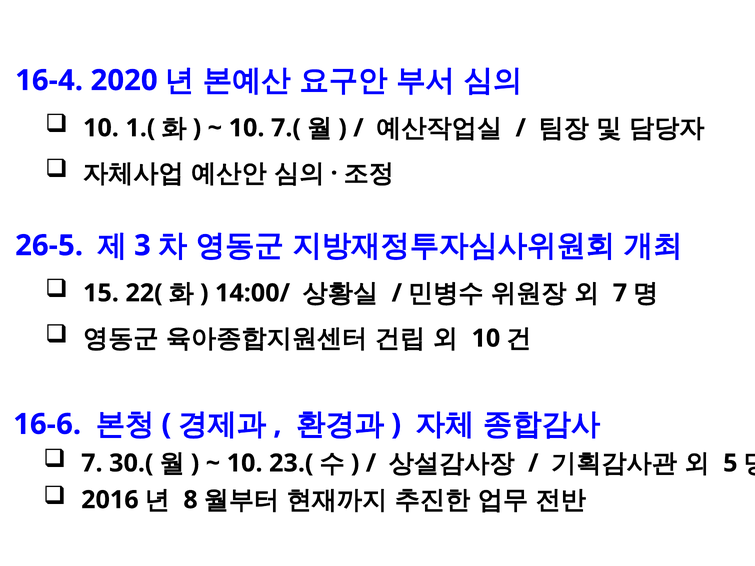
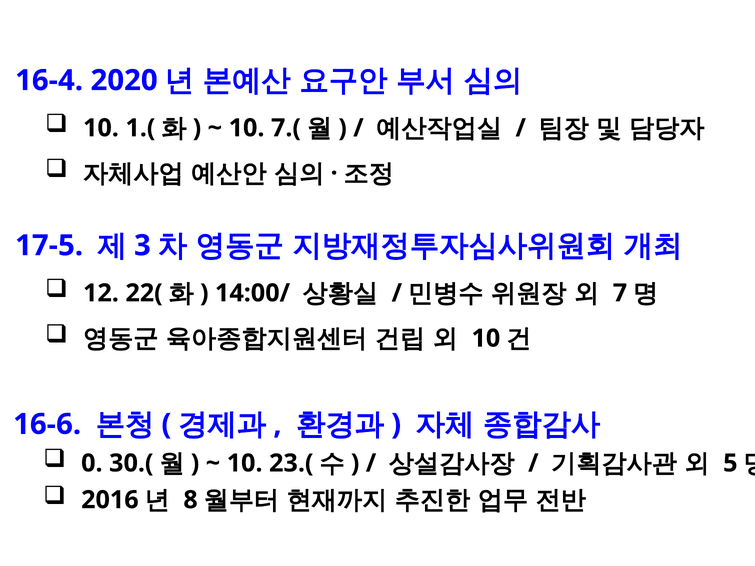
26-5: 26-5 -> 17-5
15: 15 -> 12
7 at (92, 463): 7 -> 0
